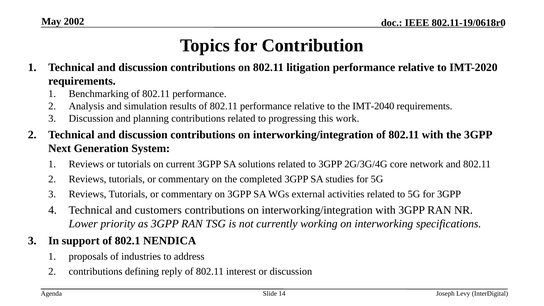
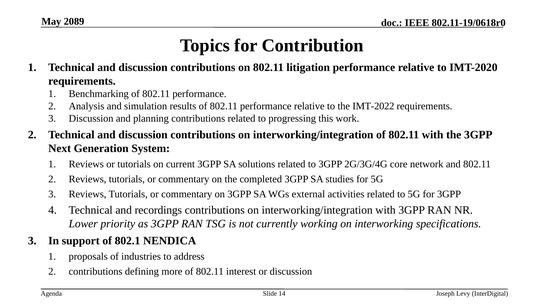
2002: 2002 -> 2089
IMT-2040: IMT-2040 -> IMT-2022
customers: customers -> recordings
reply: reply -> more
